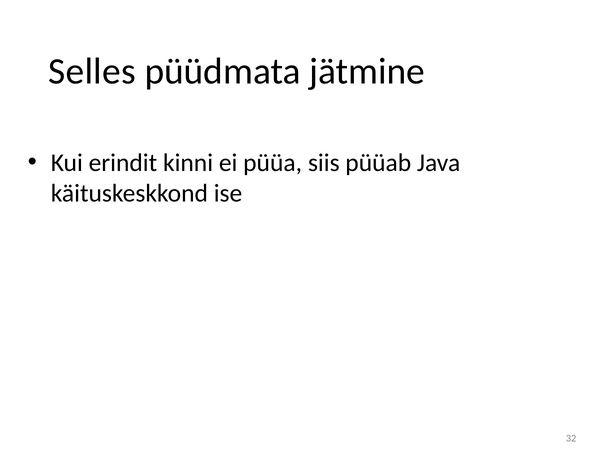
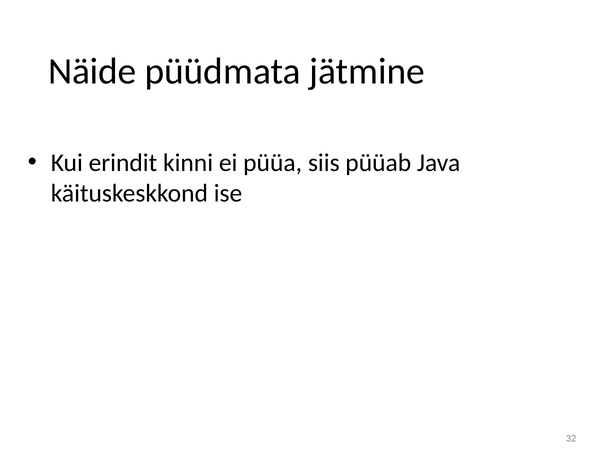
Selles: Selles -> Näide
